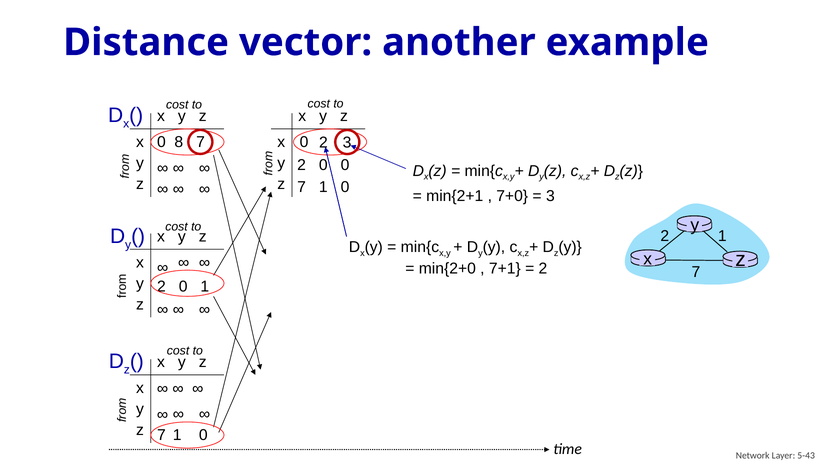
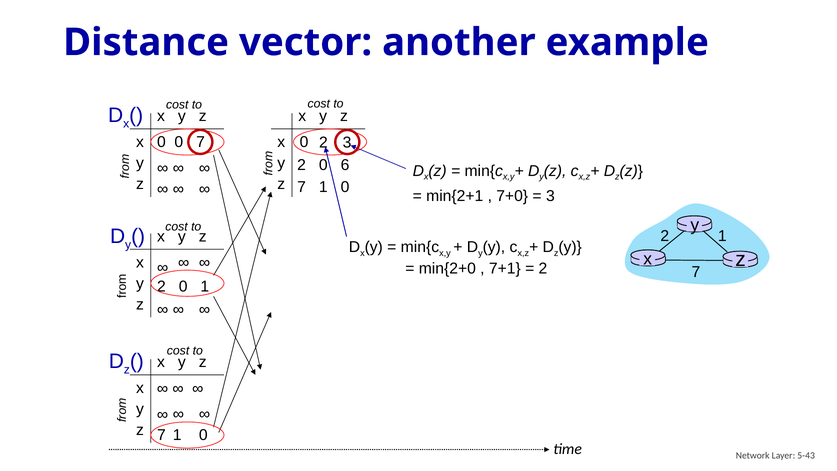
0 8: 8 -> 0
0 0: 0 -> 6
